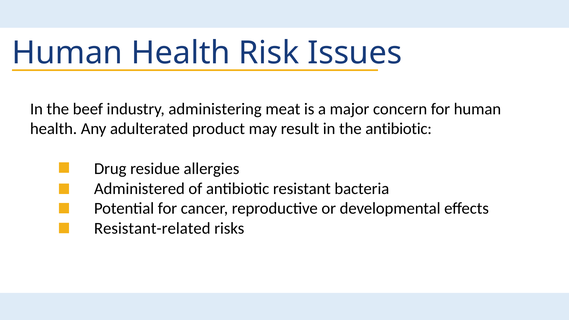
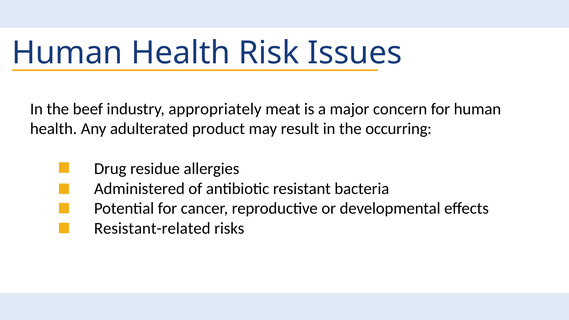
administering: administering -> appropriately
the antibiotic: antibiotic -> occurring
